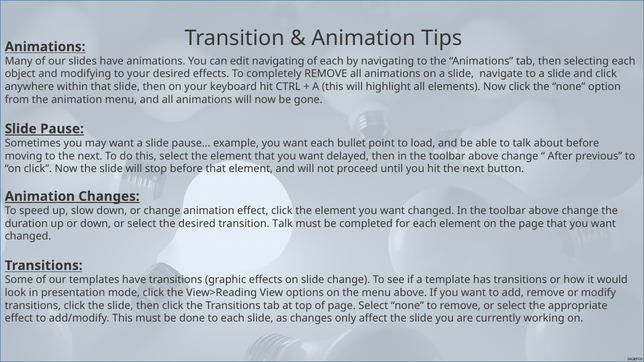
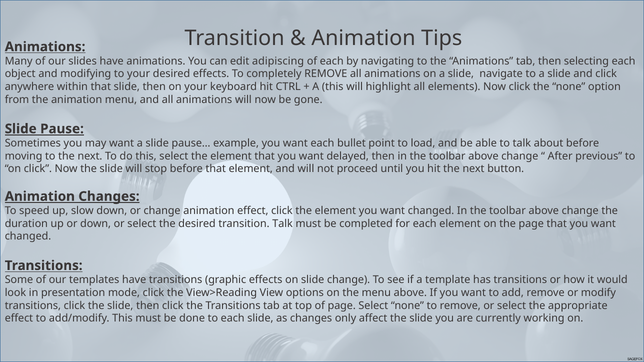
edit navigating: navigating -> adipiscing
